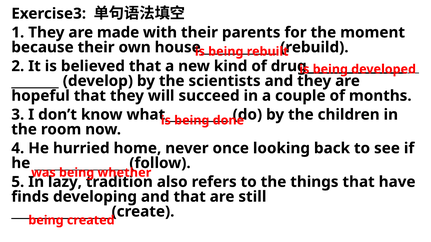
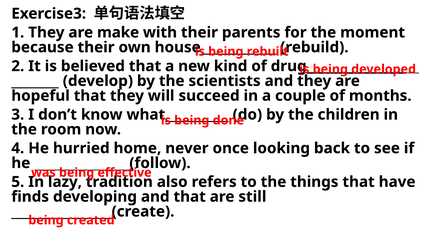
made: made -> make
whether: whether -> effective
